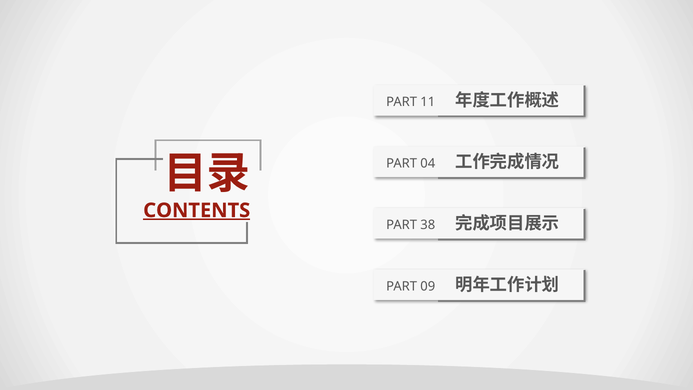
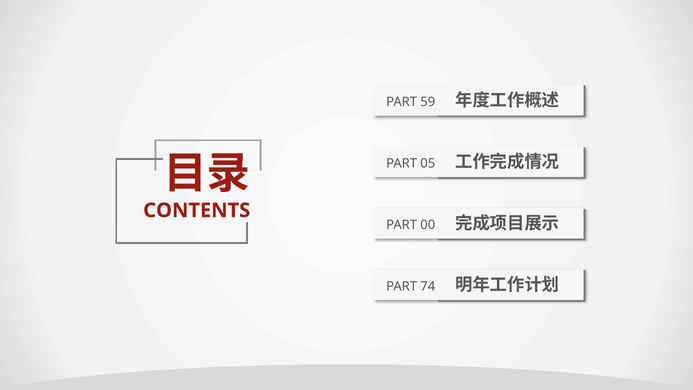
11: 11 -> 59
04: 04 -> 05
CONTENTS underline: present -> none
38: 38 -> 00
09: 09 -> 74
